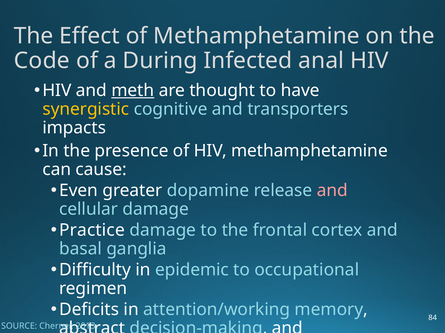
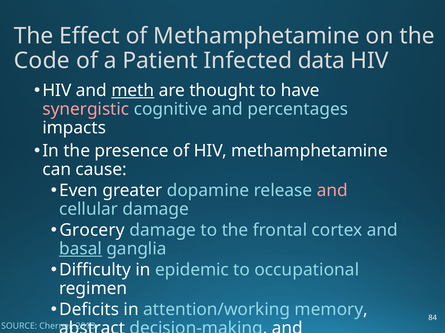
During: During -> Patient
anal: anal -> data
synergistic colour: yellow -> pink
transporters: transporters -> percentages
Practice: Practice -> Grocery
basal underline: none -> present
